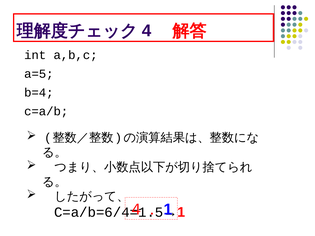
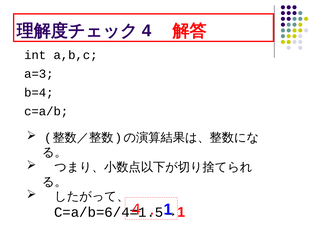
a=5: a=5 -> a=3
